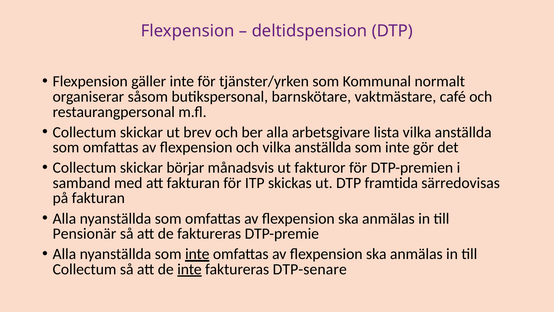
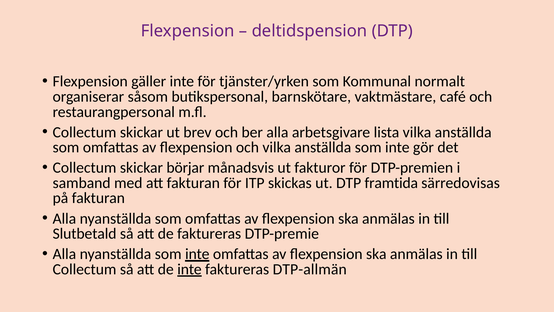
Pensionär: Pensionär -> Slutbetald
DTP-senare: DTP-senare -> DTP-allmän
